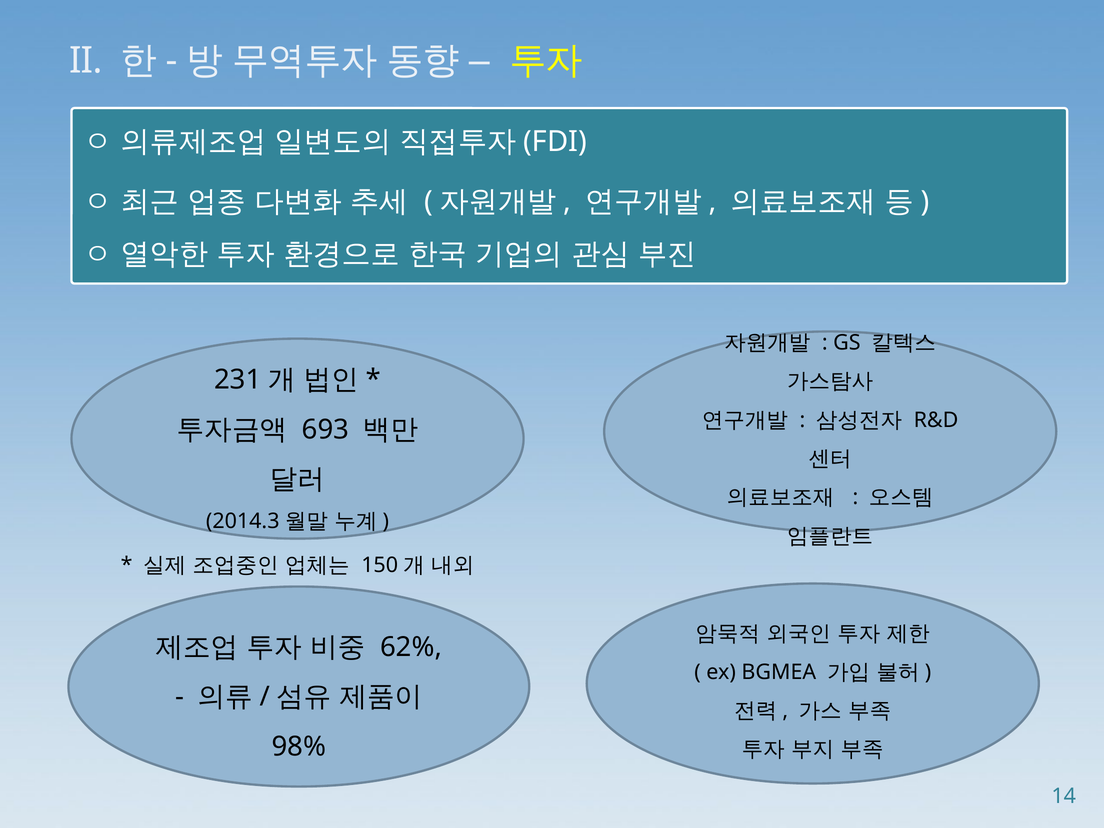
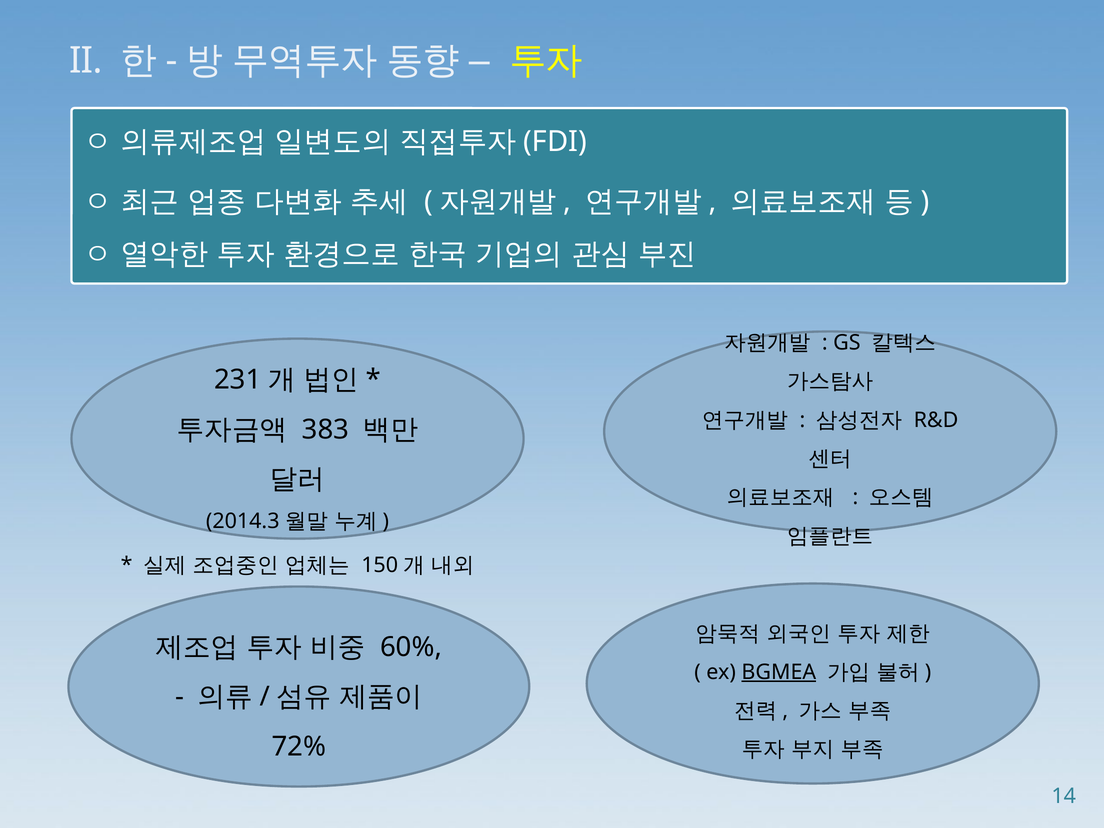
693: 693 -> 383
62%: 62% -> 60%
BGMEA underline: none -> present
98%: 98% -> 72%
